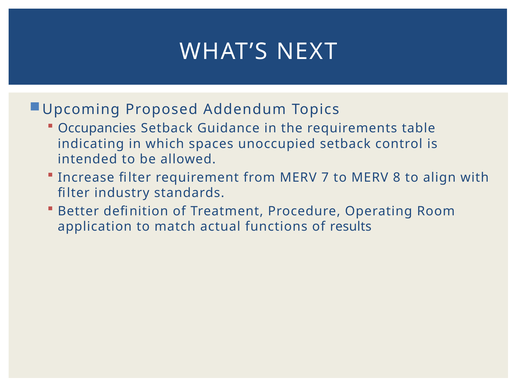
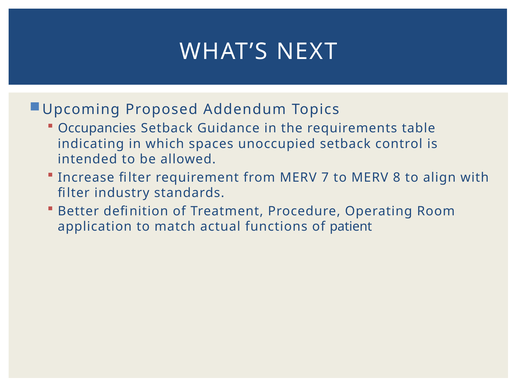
results: results -> patient
